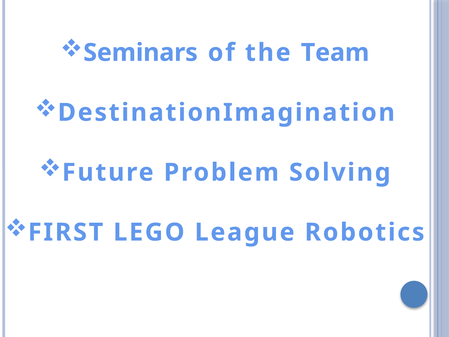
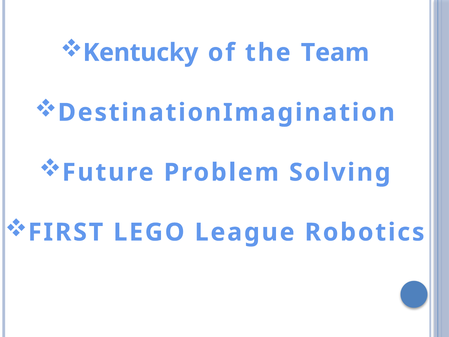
Seminars: Seminars -> Kentucky
